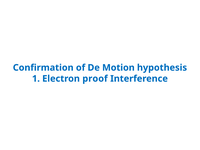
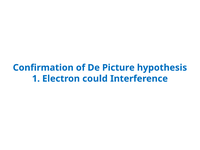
Motion: Motion -> Picture
proof: proof -> could
